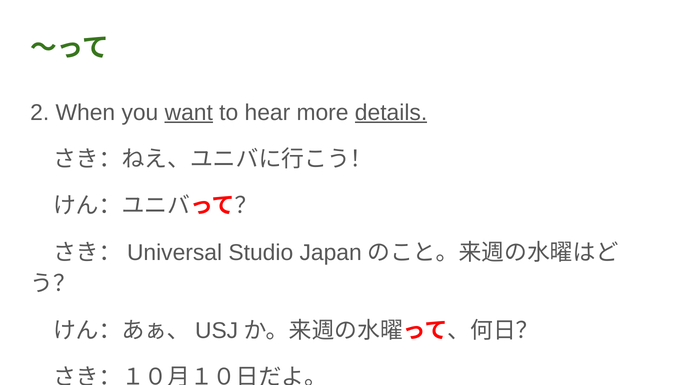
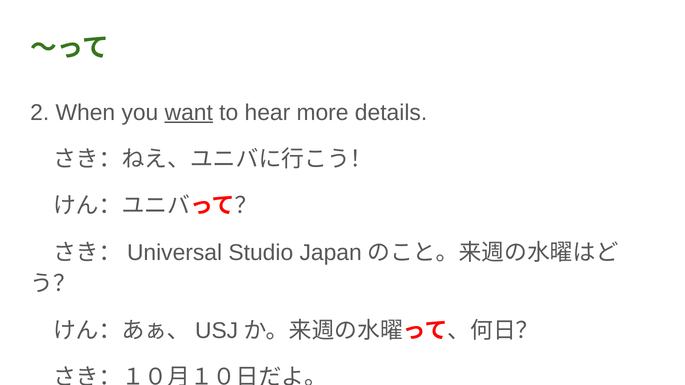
details underline: present -> none
